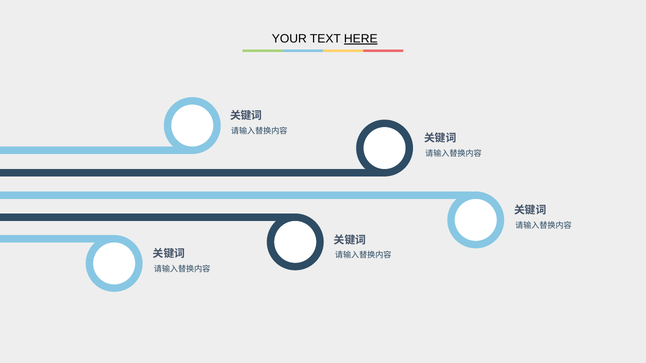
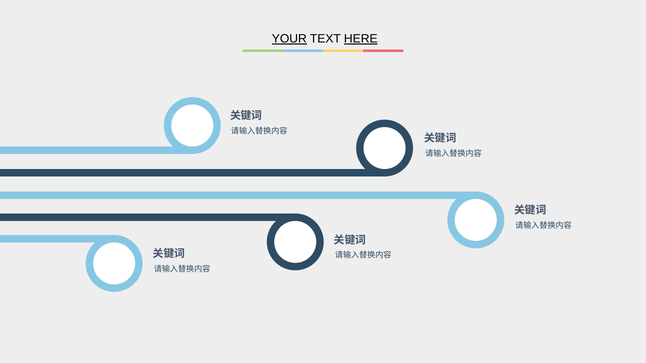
YOUR underline: none -> present
